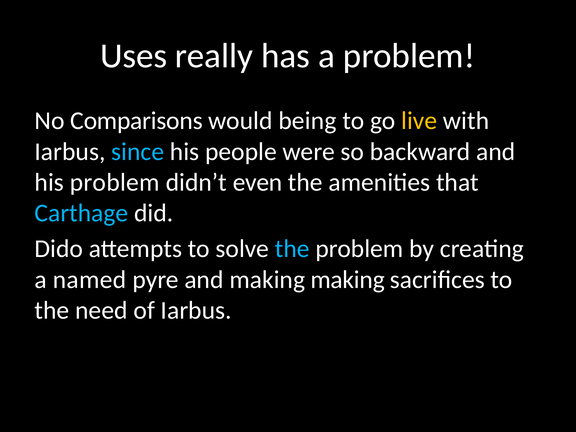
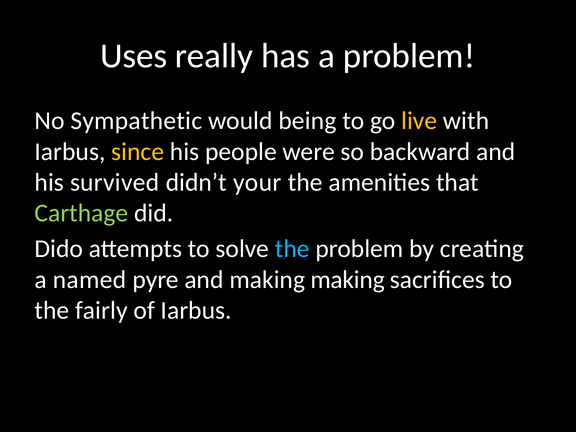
Comparisons: Comparisons -> Sympathetic
since colour: light blue -> yellow
his problem: problem -> survived
even: even -> your
Carthage colour: light blue -> light green
need: need -> fairly
